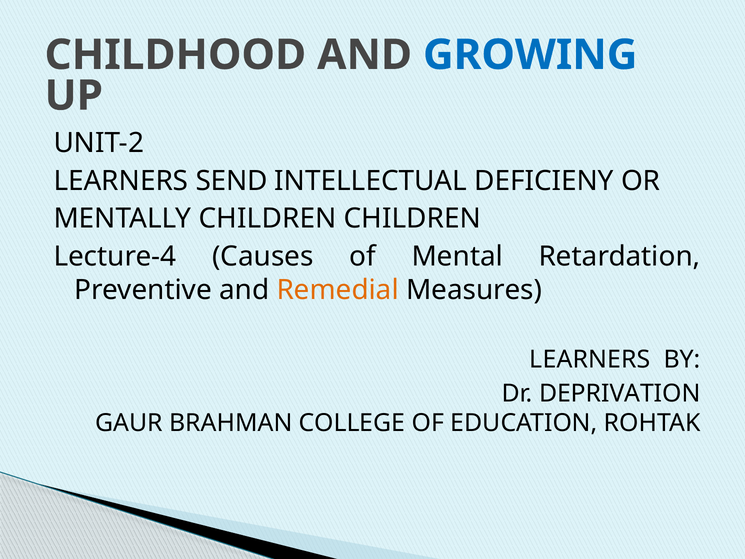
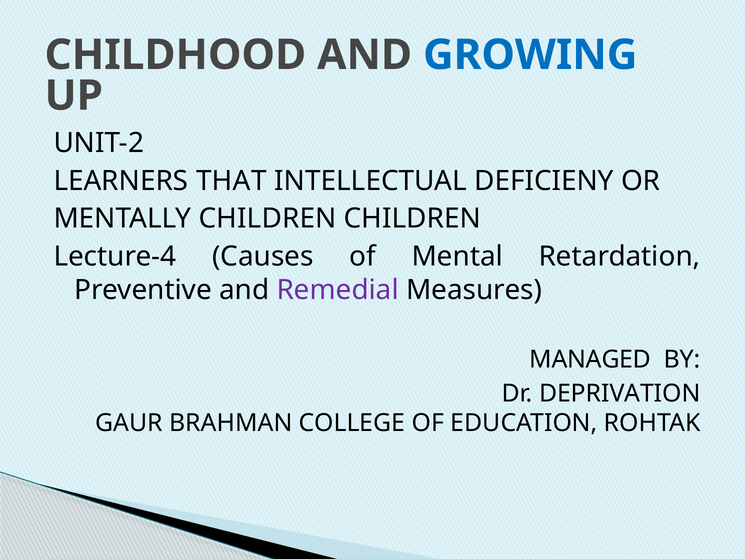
SEND: SEND -> THAT
Remedial colour: orange -> purple
LEARNERS at (590, 359): LEARNERS -> MANAGED
